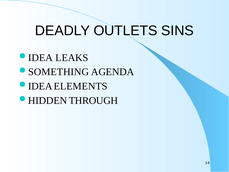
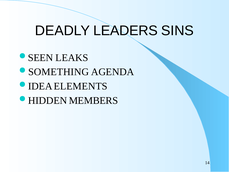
OUTLETS: OUTLETS -> LEADERS
IDEA at (40, 58): IDEA -> SEEN
THROUGH: THROUGH -> MEMBERS
